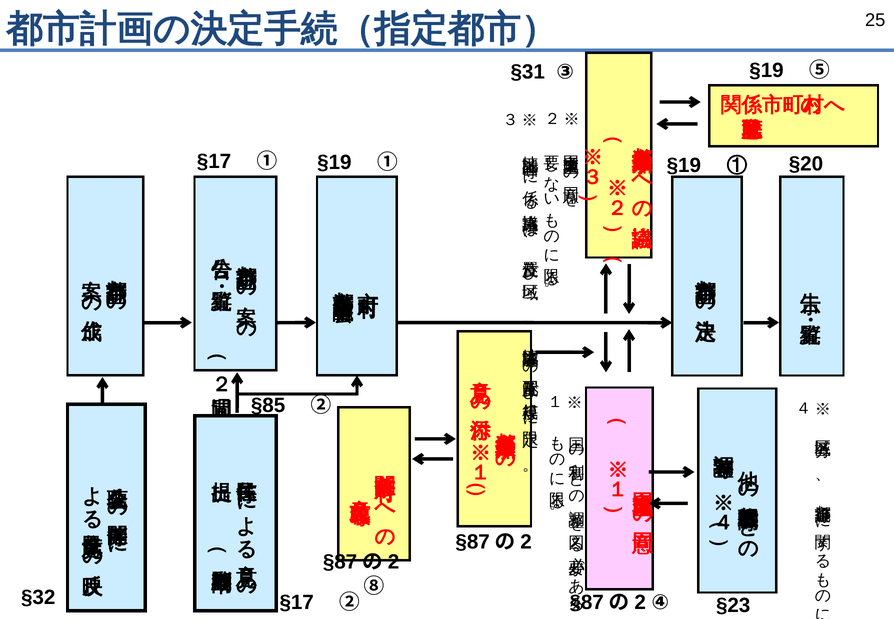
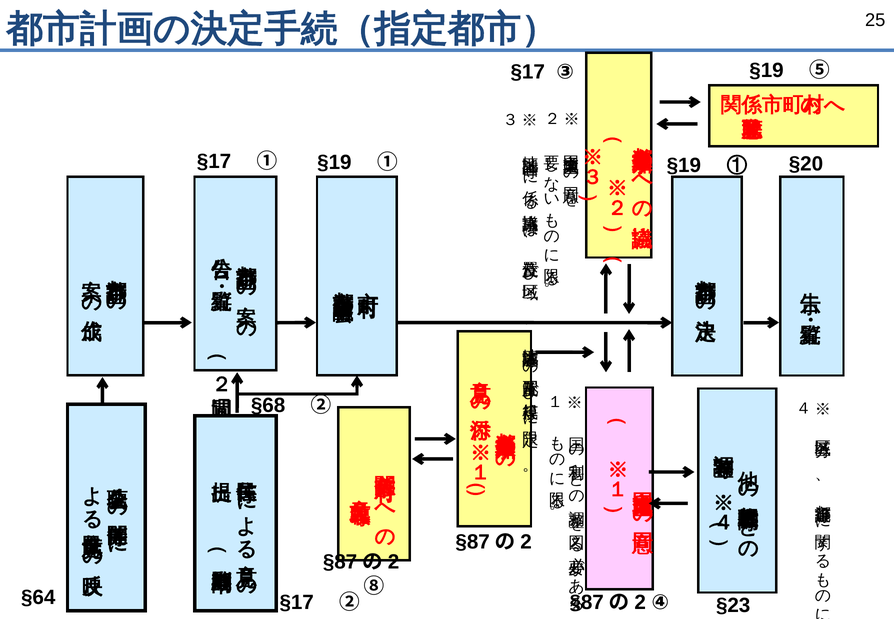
§31 at (528, 72): §31 -> §17
§85: §85 -> §68
§32: §32 -> §64
